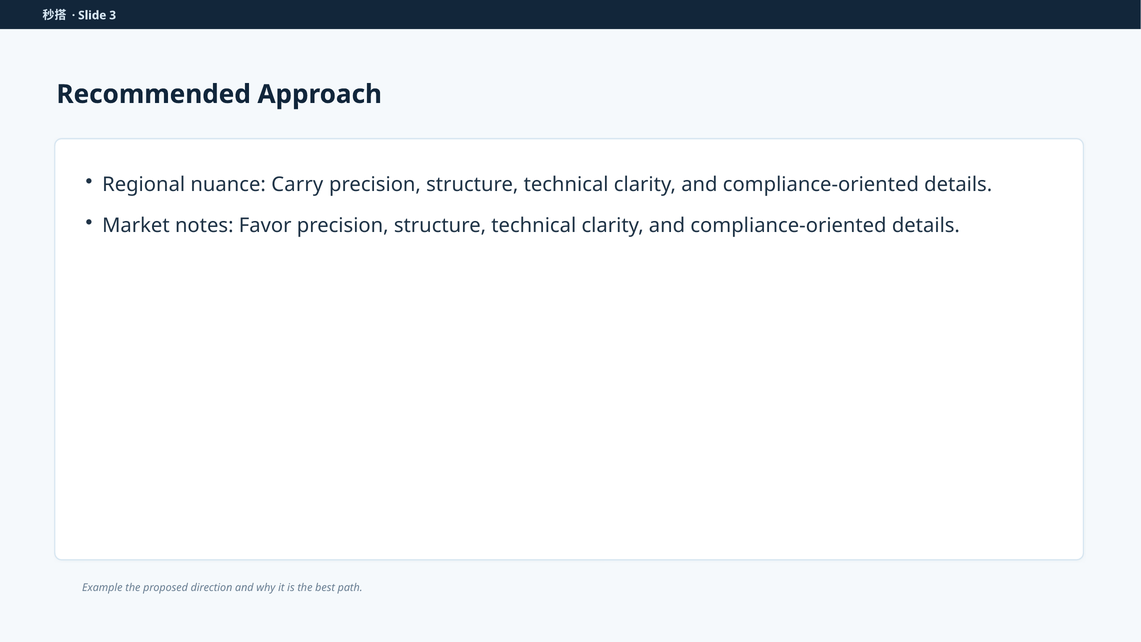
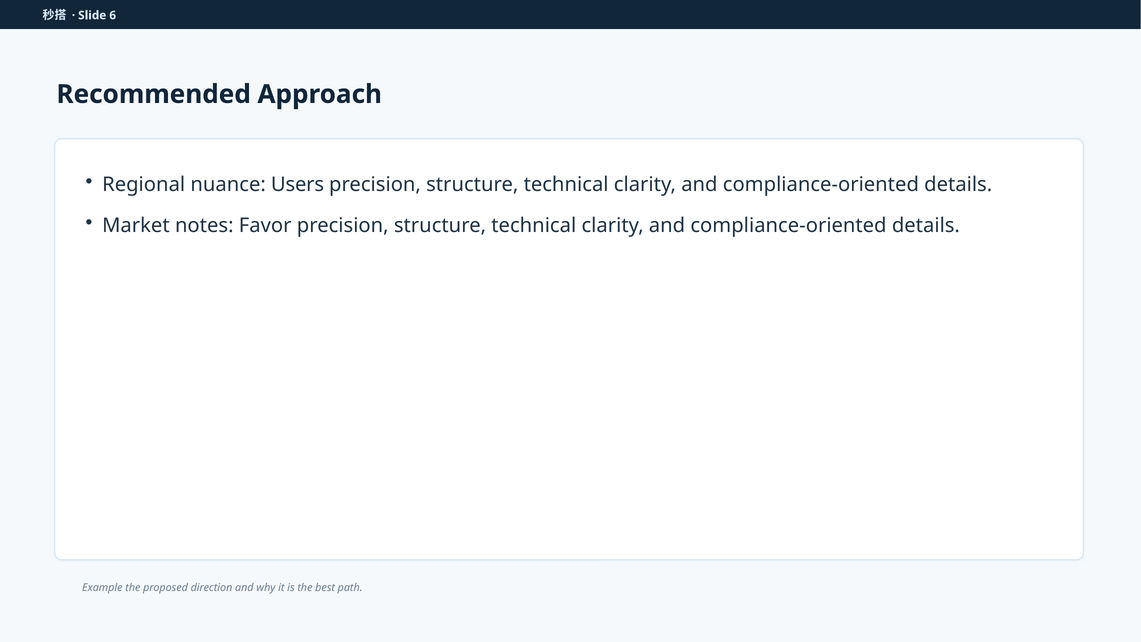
3: 3 -> 6
Carry: Carry -> Users
